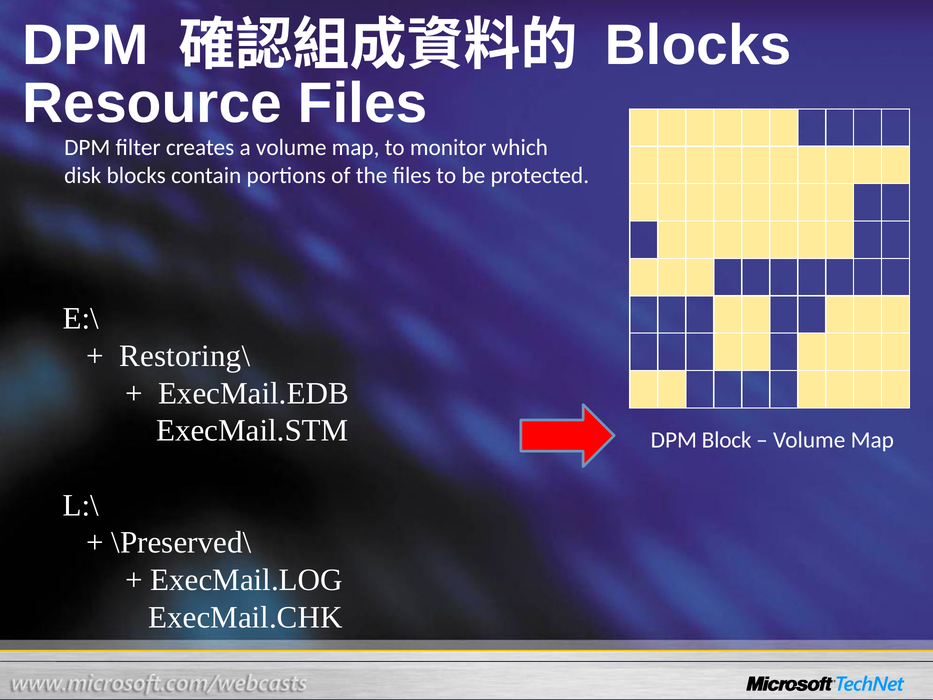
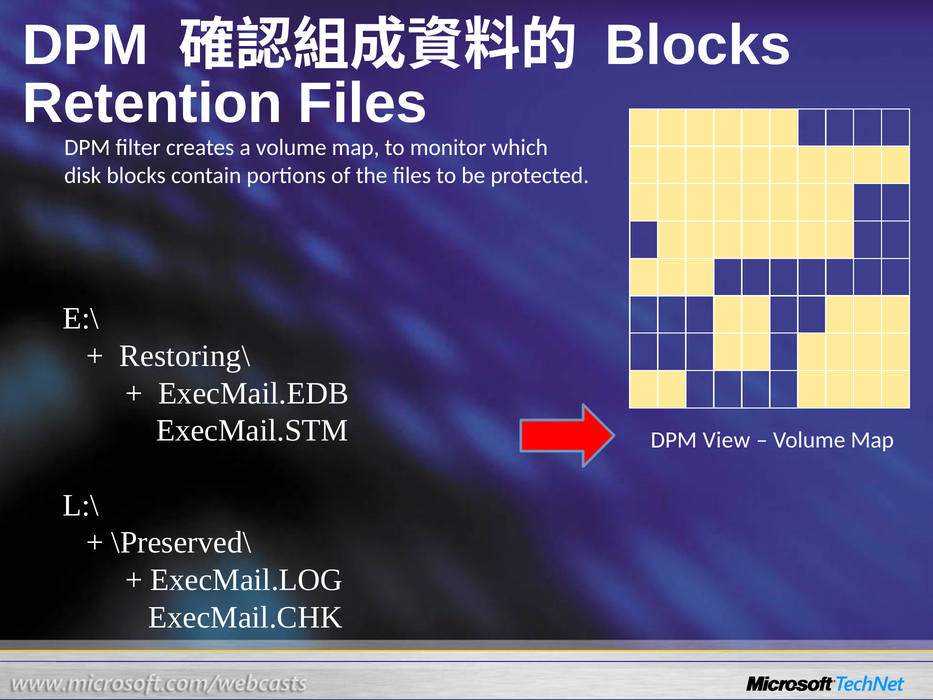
Resource: Resource -> Retention
Block: Block -> View
